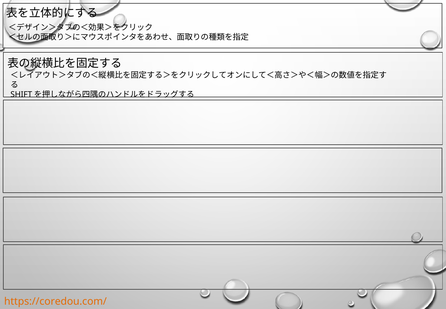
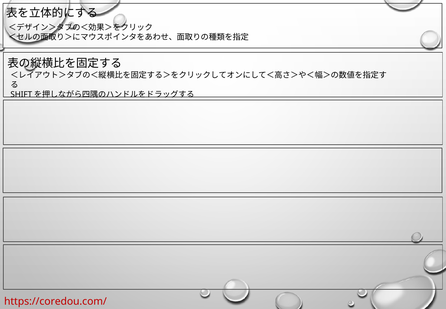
https://coredou.com/ colour: orange -> red
